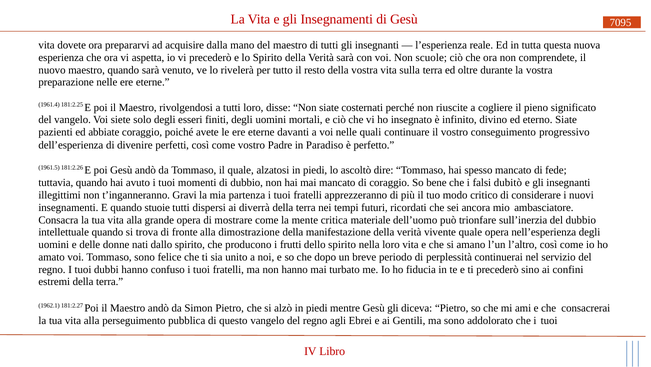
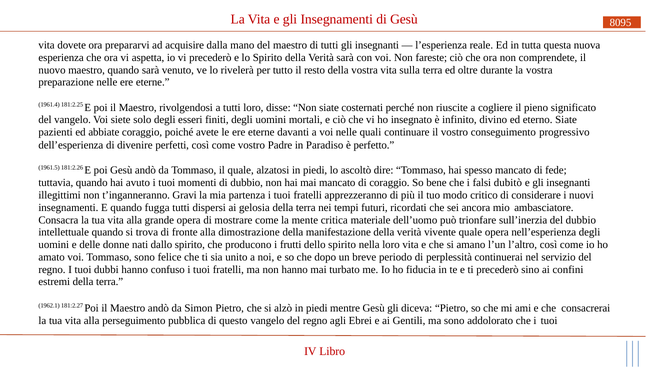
7095: 7095 -> 8095
scuole: scuole -> fareste
stuoie: stuoie -> fugga
diverrà: diverrà -> gelosia
